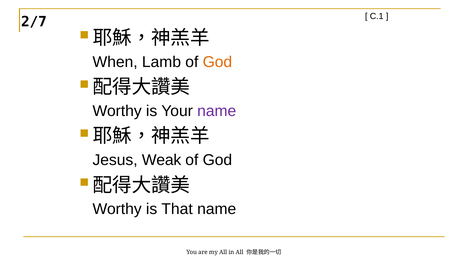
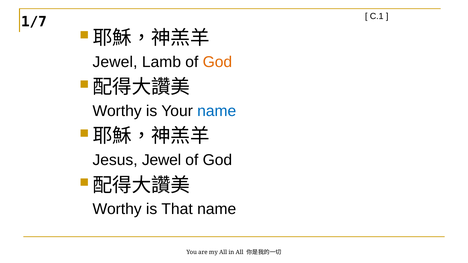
2/7: 2/7 -> 1/7
When at (115, 62): When -> Jewel
name at (217, 111) colour: purple -> blue
Jesus Weak: Weak -> Jewel
